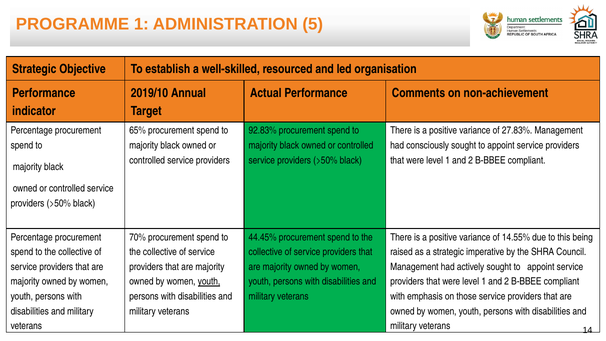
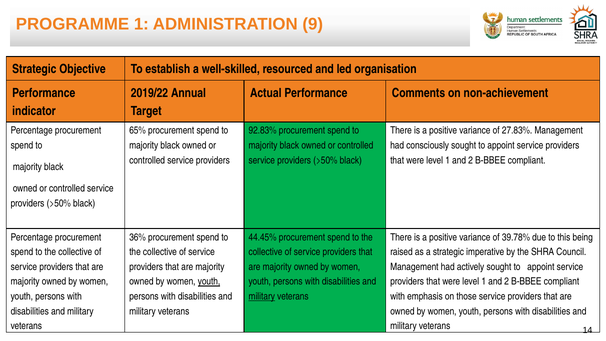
5: 5 -> 9
2019/10: 2019/10 -> 2019/22
70%: 70% -> 36%
14.55%: 14.55% -> 39.78%
military at (262, 296) underline: none -> present
